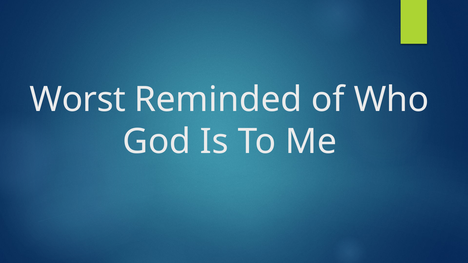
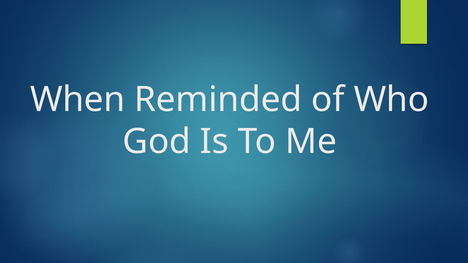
Worst: Worst -> When
